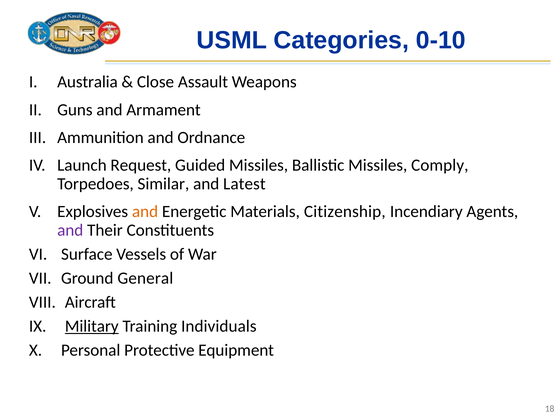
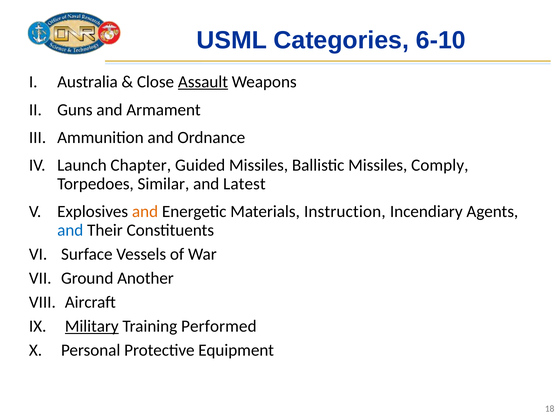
0-10: 0-10 -> 6-10
Assault underline: none -> present
Request: Request -> Chapter
Citizenship: Citizenship -> Instruction
and at (70, 230) colour: purple -> blue
General: General -> Another
Individuals: Individuals -> Performed
